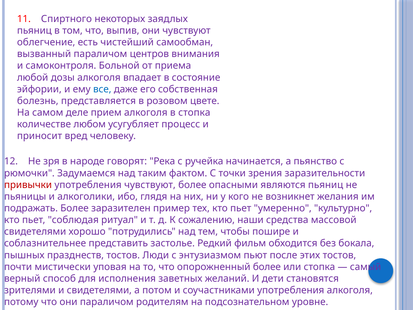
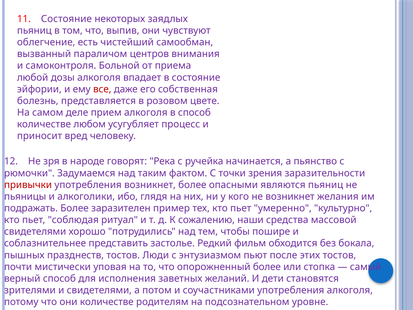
11 Спиртного: Спиртного -> Состояние
все colour: blue -> red
в стопка: стопка -> способ
употребления чувствуют: чувствуют -> возникнет
они параличом: параличом -> количестве
